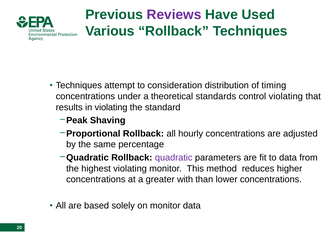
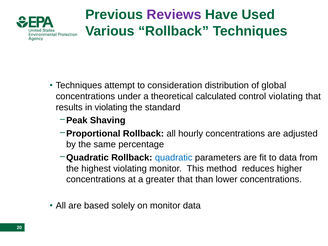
timing: timing -> global
standards: standards -> calculated
quadratic at (174, 158) colour: purple -> blue
greater with: with -> that
